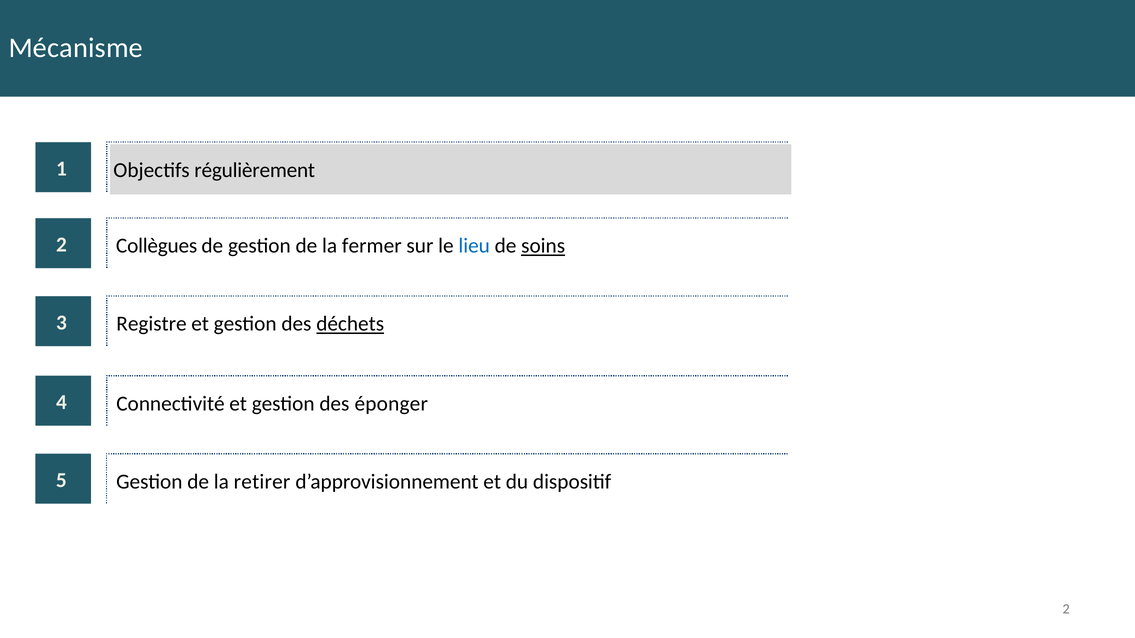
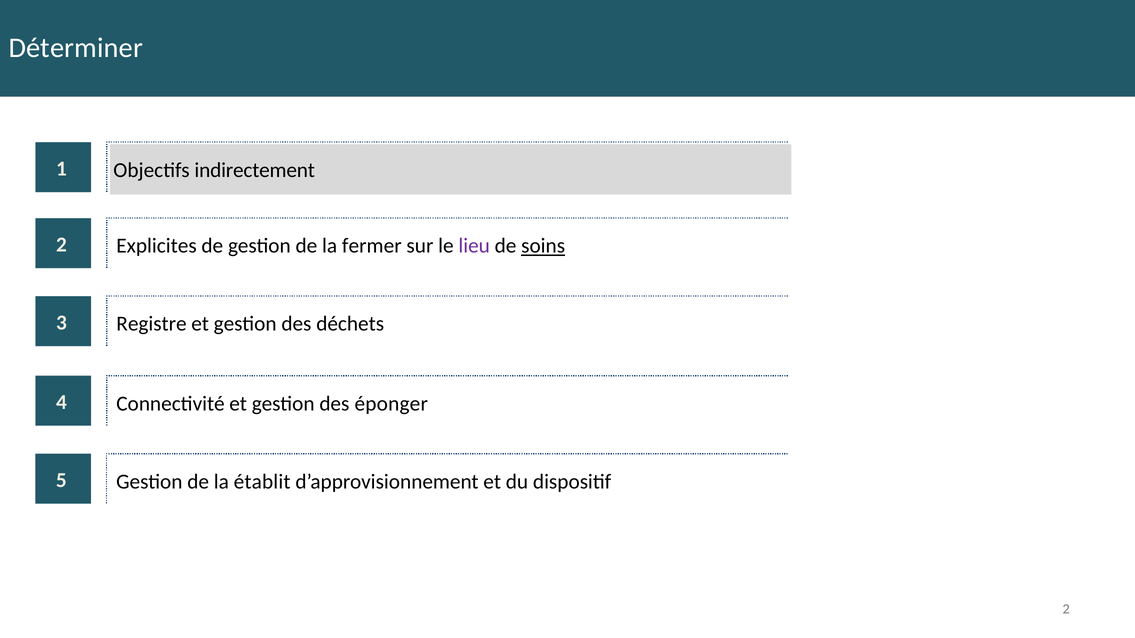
Mécanisme: Mécanisme -> Déterminer
régulièrement: régulièrement -> indirectement
Collègues: Collègues -> Explicites
lieu colour: blue -> purple
déchets underline: present -> none
retirer: retirer -> établit
